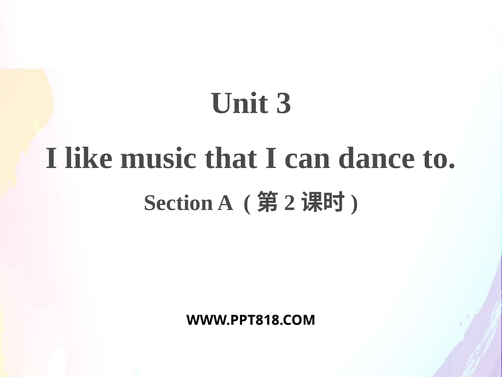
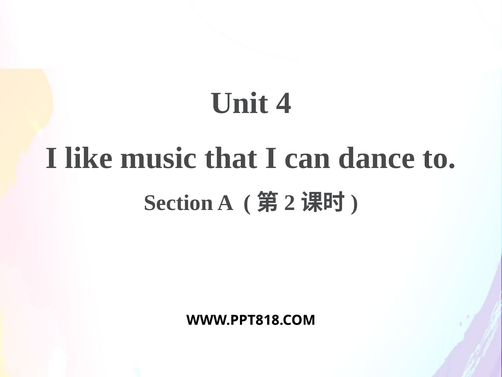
3: 3 -> 4
